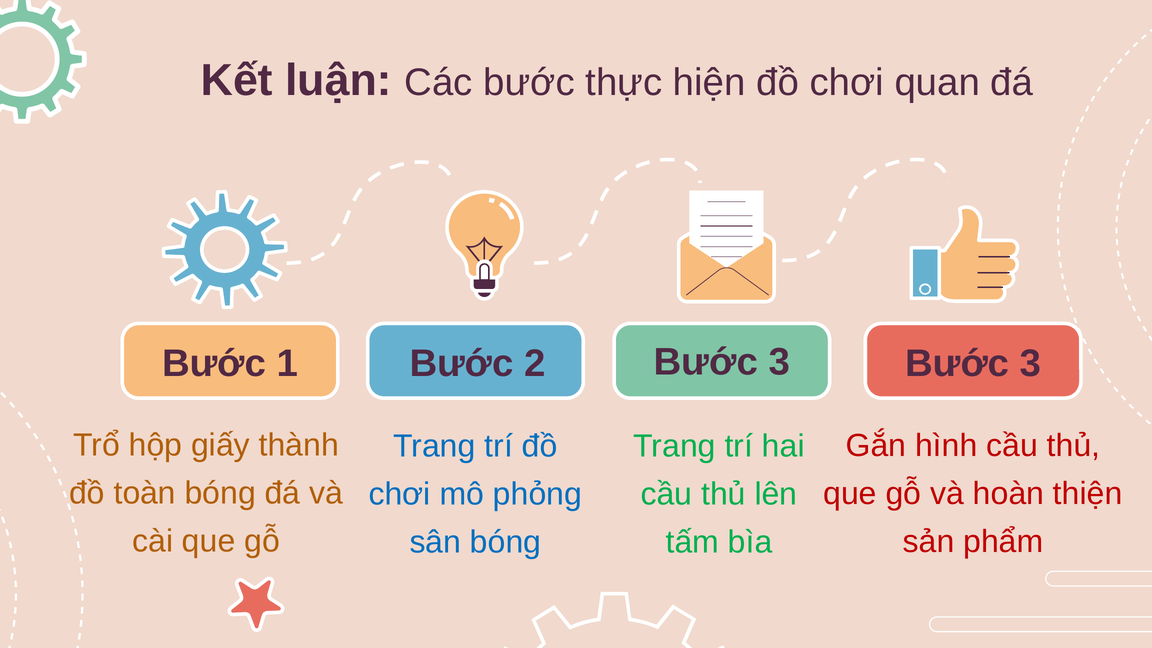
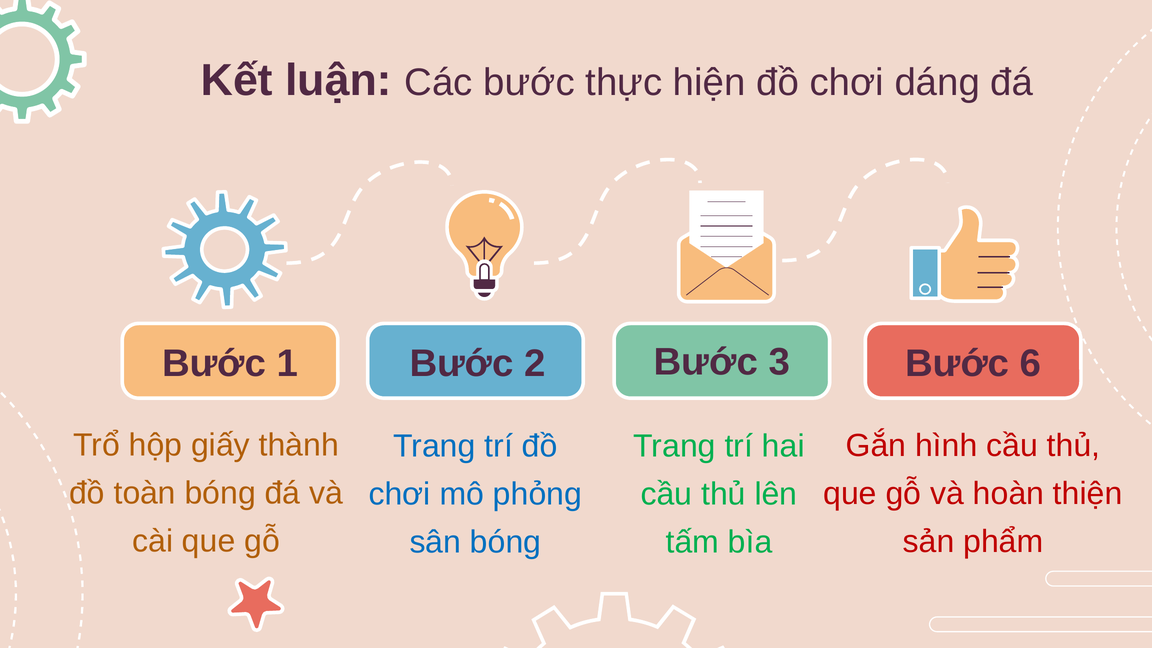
quan: quan -> dáng
2 Bước 3: 3 -> 6
